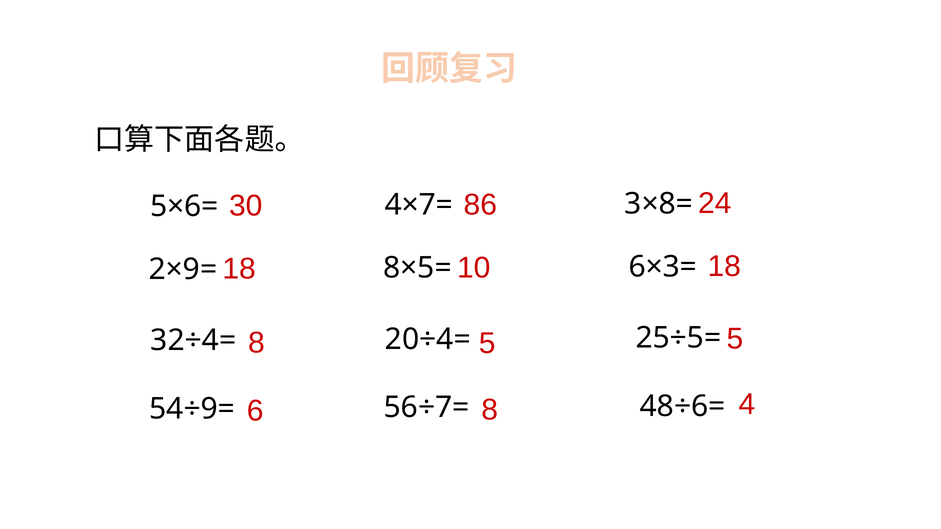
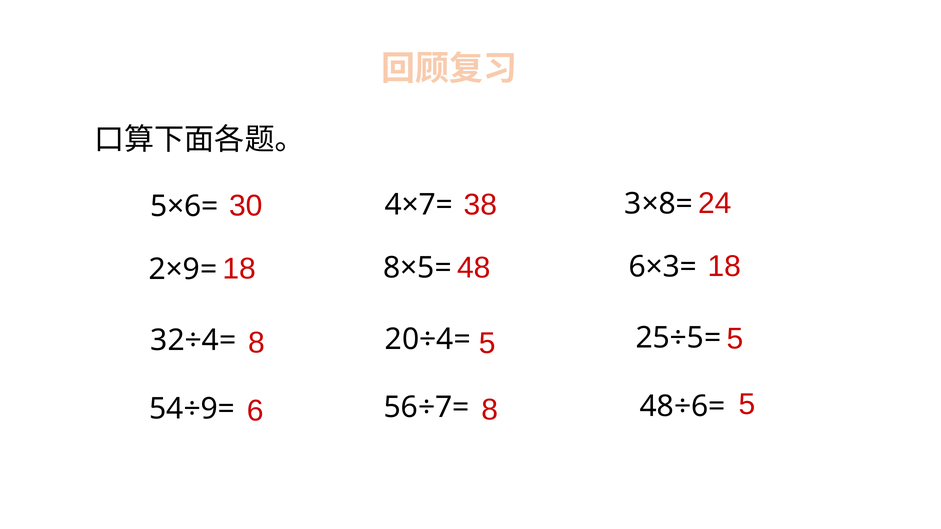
86: 86 -> 38
10: 10 -> 48
8 4: 4 -> 5
